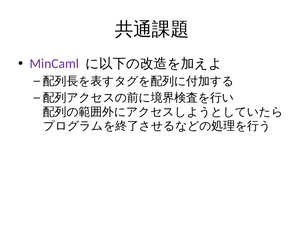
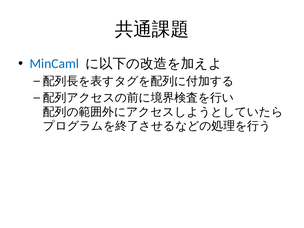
MinCaml colour: purple -> blue
